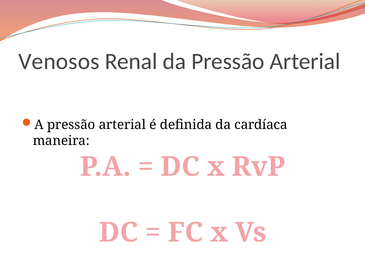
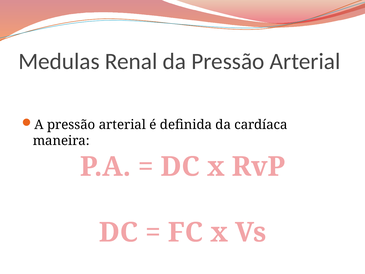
Venosos: Venosos -> Medulas
